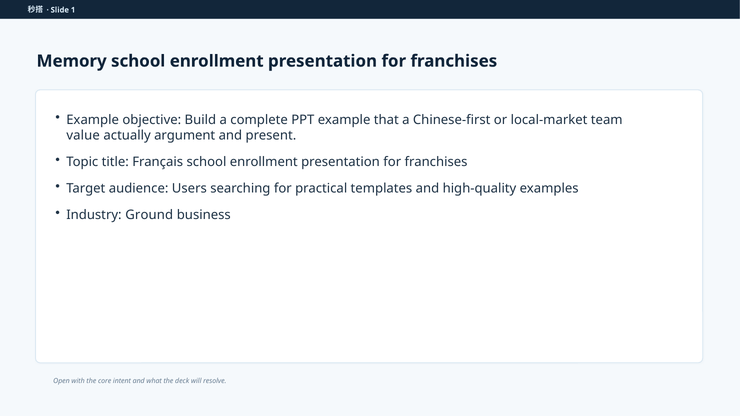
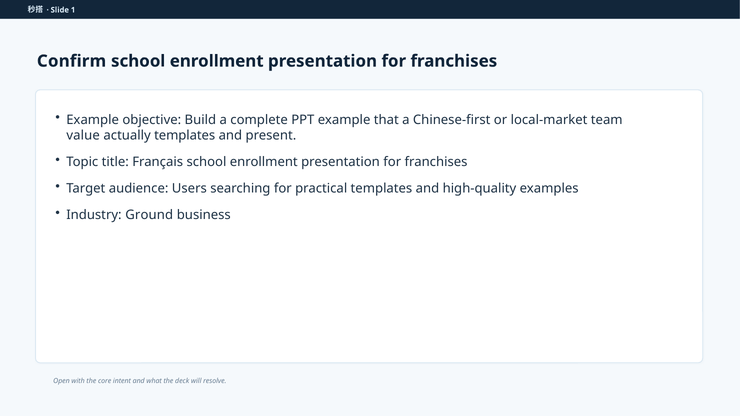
Memory: Memory -> Confirm
actually argument: argument -> templates
